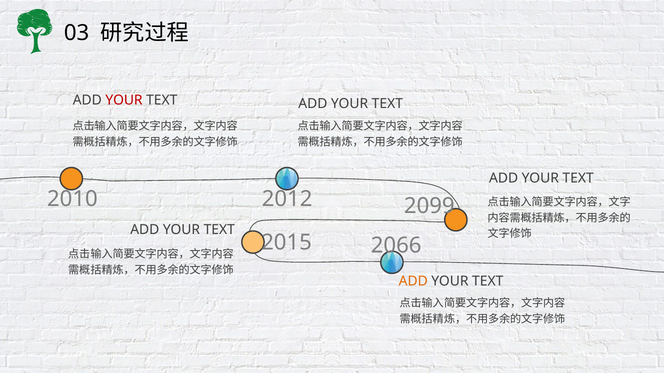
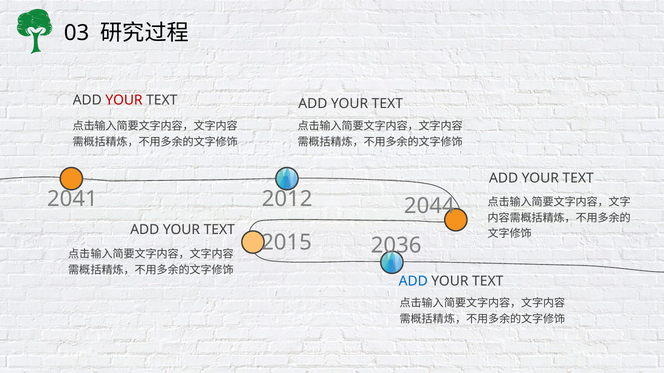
2010: 2010 -> 2041
2099: 2099 -> 2044
2066: 2066 -> 2036
ADD at (413, 282) colour: orange -> blue
